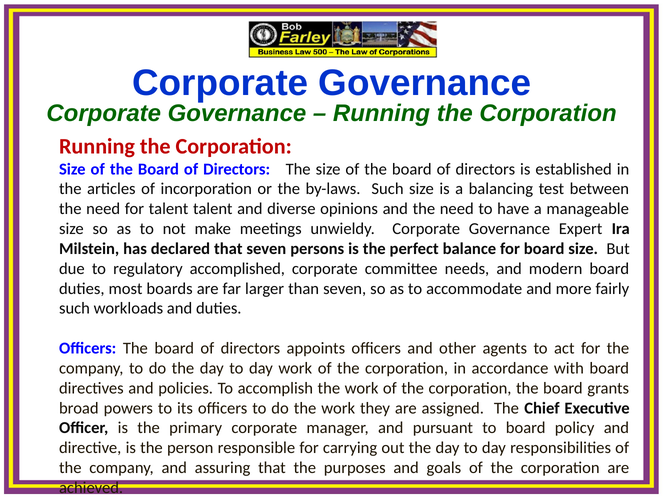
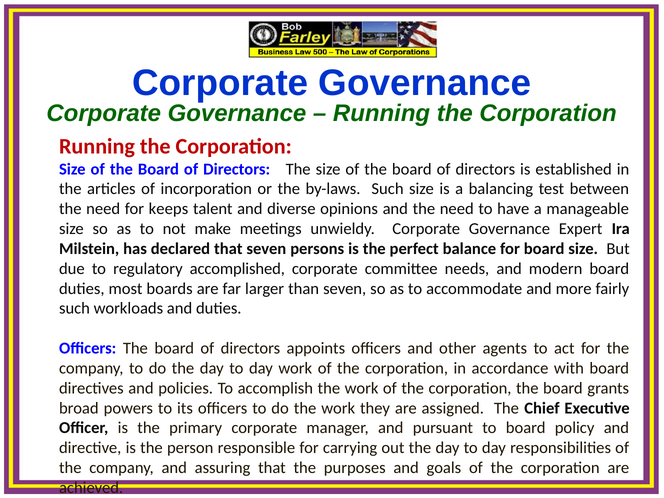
for talent: talent -> keeps
